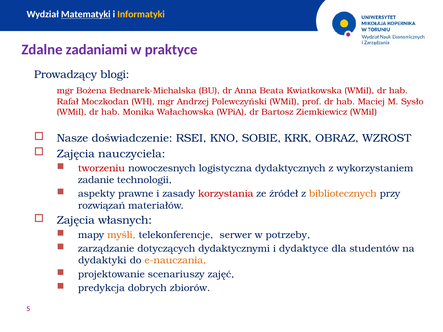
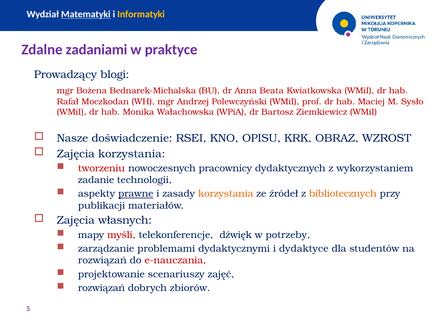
SOBIE: SOBIE -> OPISU
Zajęcia nauczyciela: nauczyciela -> korzystania
logistyczna: logistyczna -> pracownicy
prawne underline: none -> present
korzystania at (226, 194) colour: red -> orange
rozwiązań: rozwiązań -> publikacji
myśli colour: orange -> red
serwer: serwer -> dźwięk
dotyczących: dotyczących -> problemami
dydaktyki at (102, 261): dydaktyki -> rozwiązań
e-nauczania colour: orange -> red
predykcja at (101, 288): predykcja -> rozwiązań
